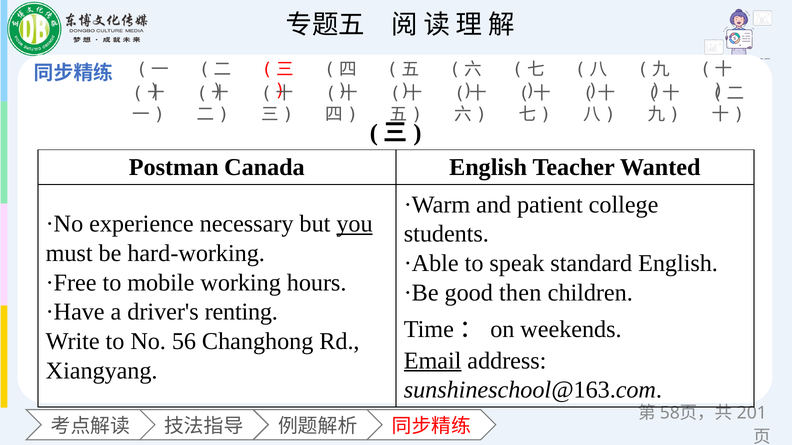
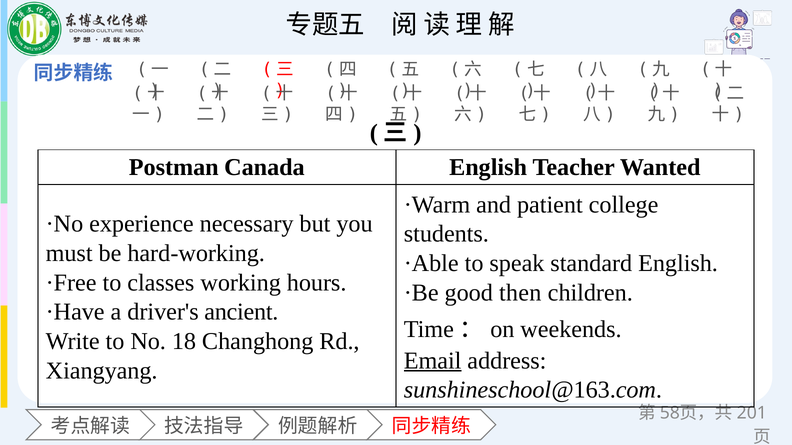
you underline: present -> none
mobile: mobile -> classes
renting: renting -> ancient
56: 56 -> 18
